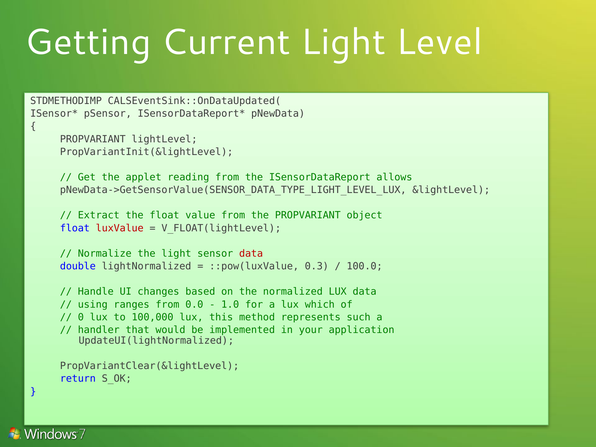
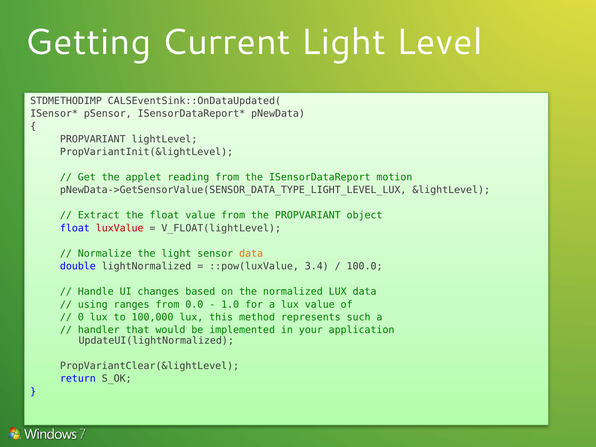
allows: allows -> motion
data at (251, 254) colour: red -> orange
0.3: 0.3 -> 3.4
lux which: which -> value
